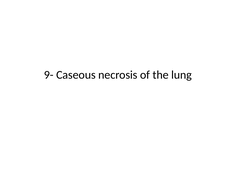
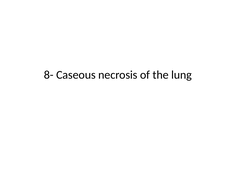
9-: 9- -> 8-
